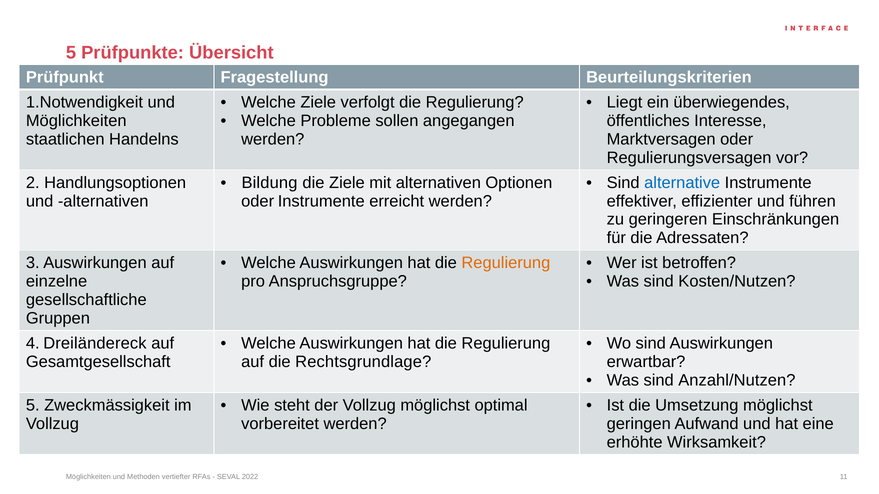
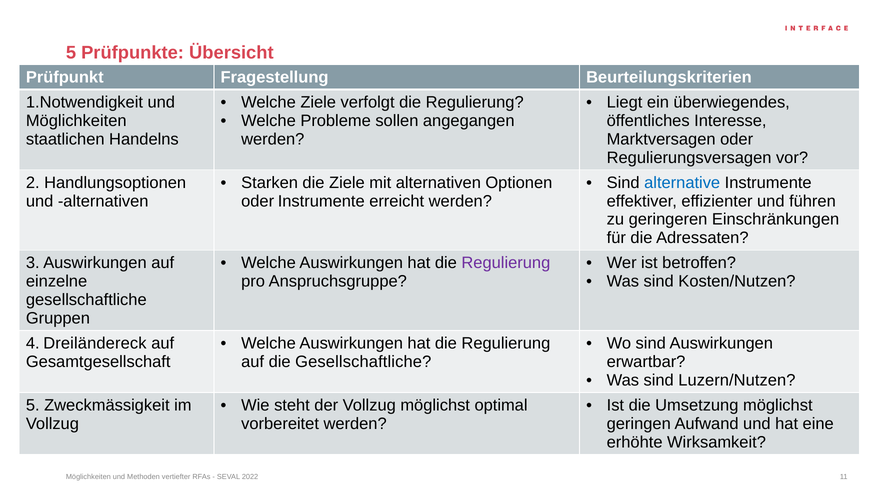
Bildung: Bildung -> Starken
Regulierung at (506, 263) colour: orange -> purple
die Rechtsgrundlage: Rechtsgrundlage -> Gesellschaftliche
Anzahl/Nutzen: Anzahl/Nutzen -> Luzern/Nutzen
